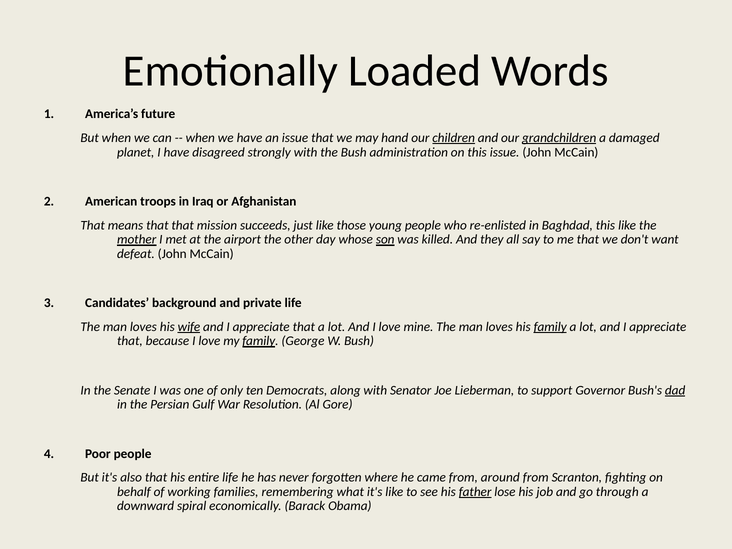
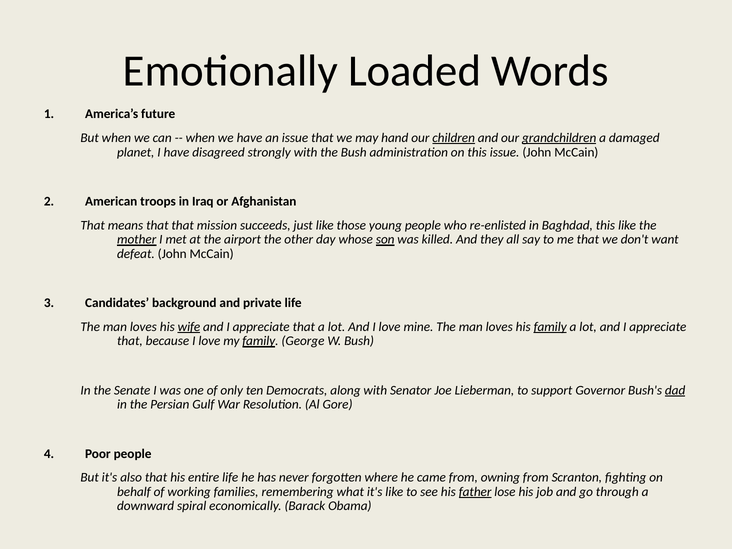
around: around -> owning
